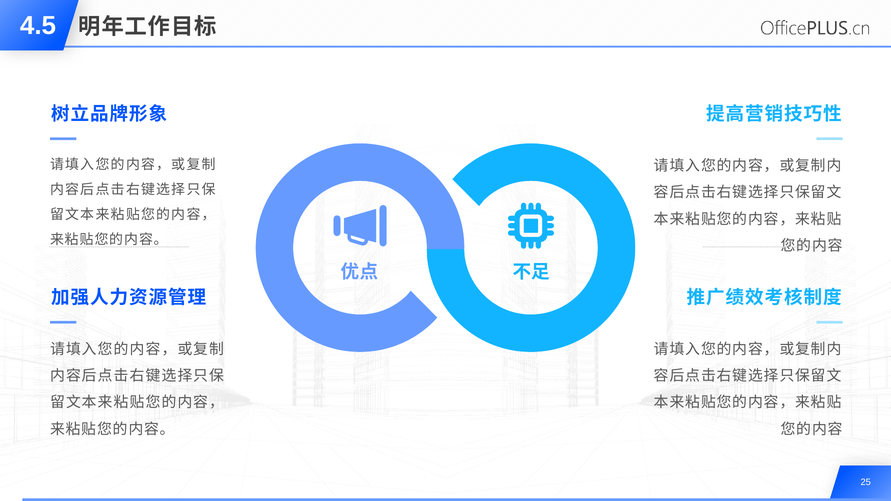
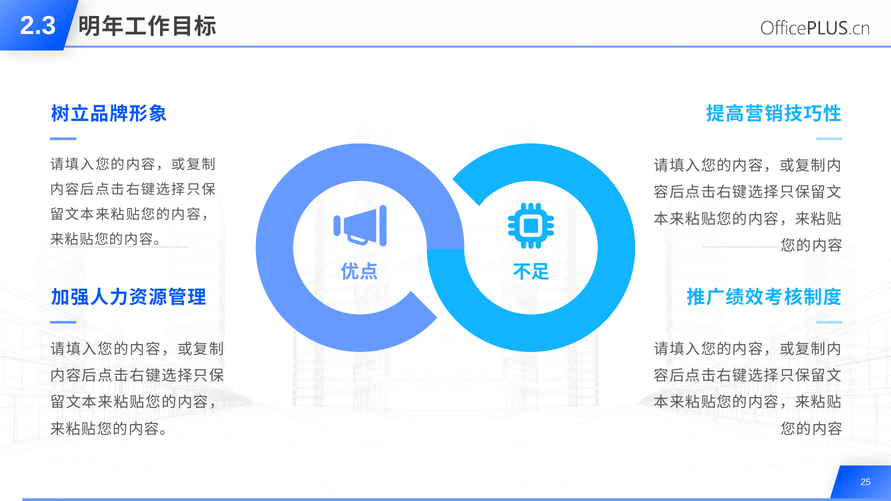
4.5: 4.5 -> 2.3
